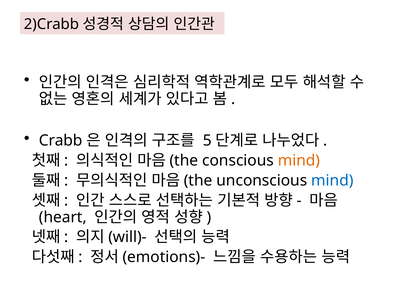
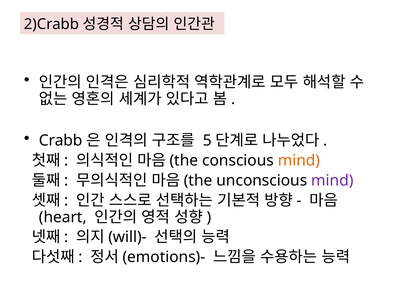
mind at (332, 181) colour: blue -> purple
